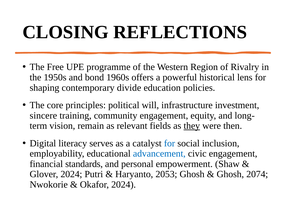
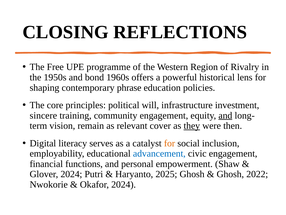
divide: divide -> phrase
and at (225, 115) underline: none -> present
fields: fields -> cover
for at (170, 143) colour: blue -> orange
standards: standards -> functions
2053: 2053 -> 2025
2074: 2074 -> 2022
